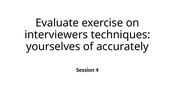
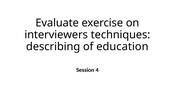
yourselves: yourselves -> describing
accurately: accurately -> education
